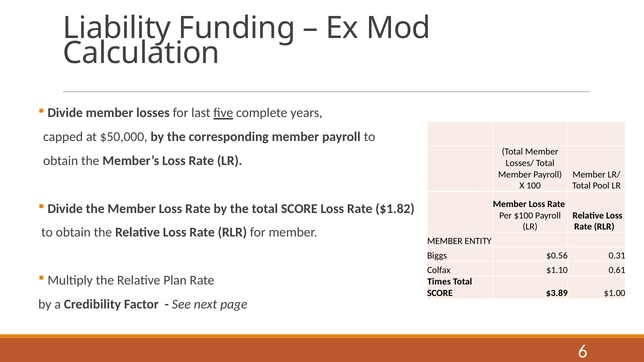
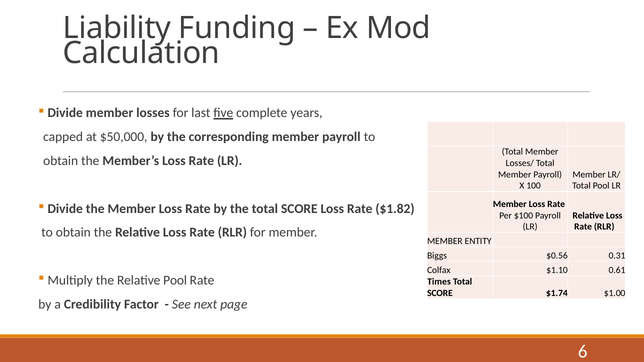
Relative Plan: Plan -> Pool
$3.89: $3.89 -> $1.74
